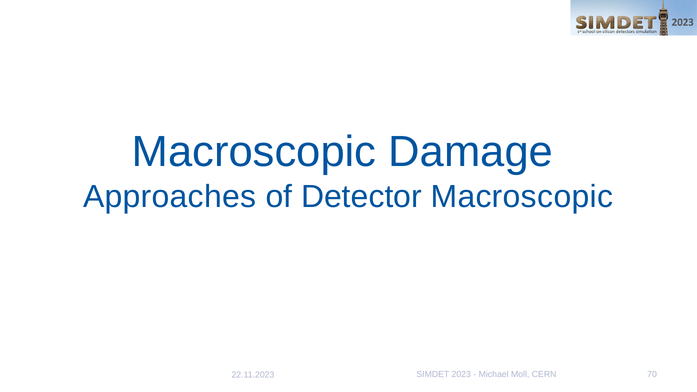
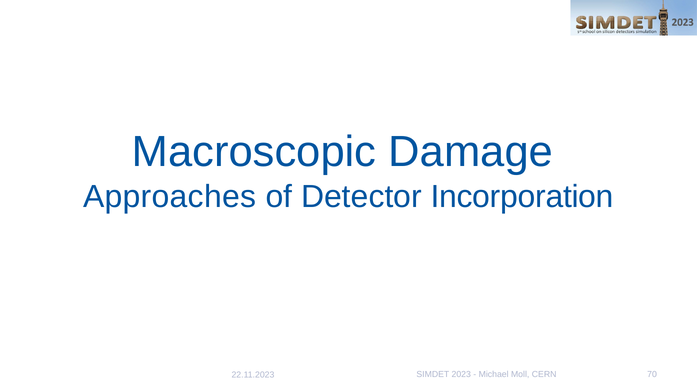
Detector Macroscopic: Macroscopic -> Incorporation
